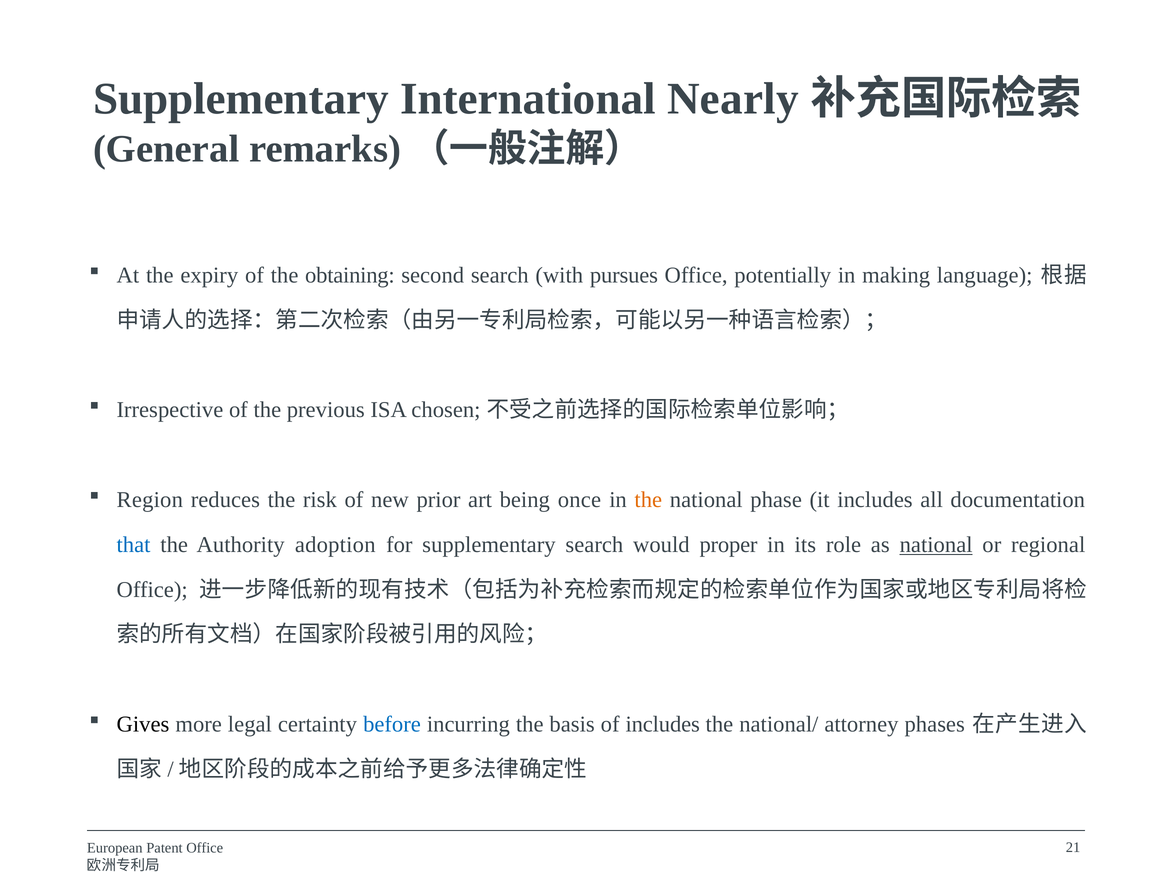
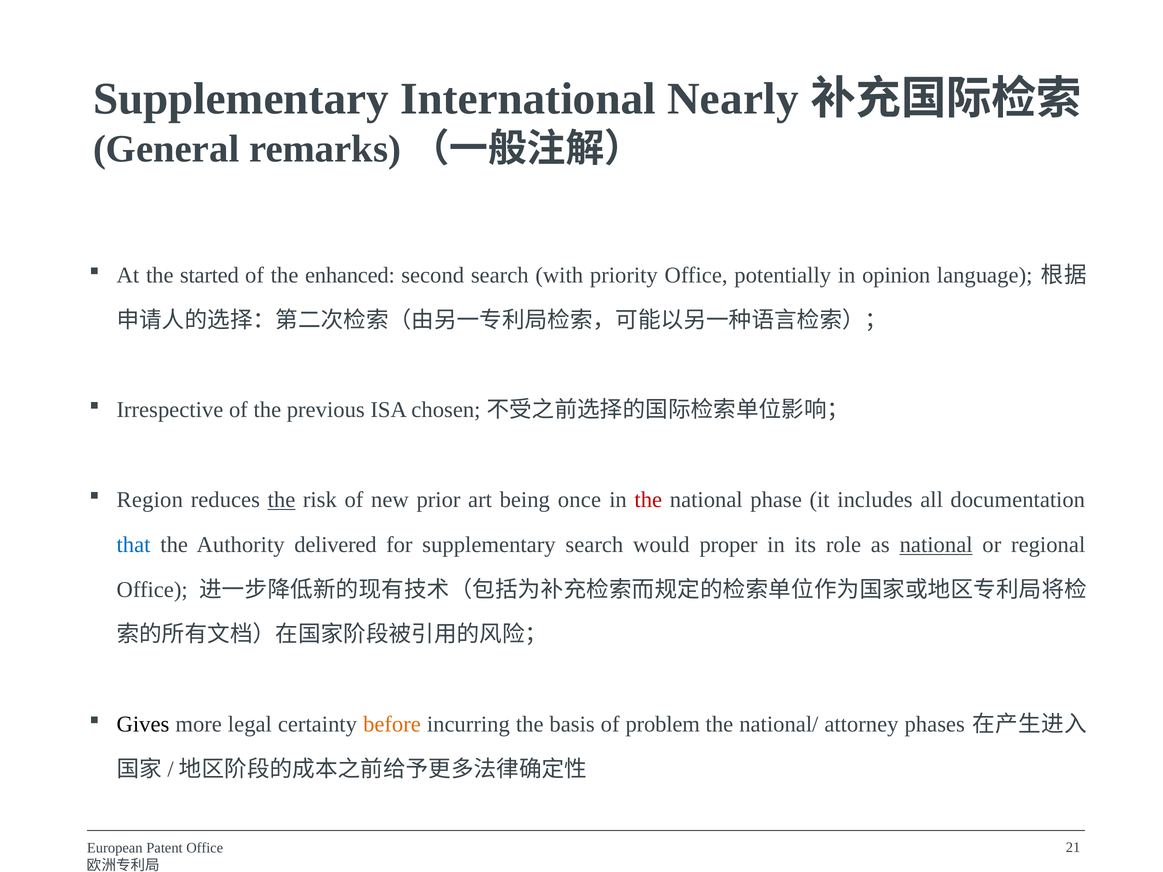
expiry: expiry -> started
obtaining: obtaining -> enhanced
pursues: pursues -> priority
making: making -> opinion
the at (281, 500) underline: none -> present
the at (648, 500) colour: orange -> red
adoption: adoption -> delivered
before colour: blue -> orange
of includes: includes -> problem
